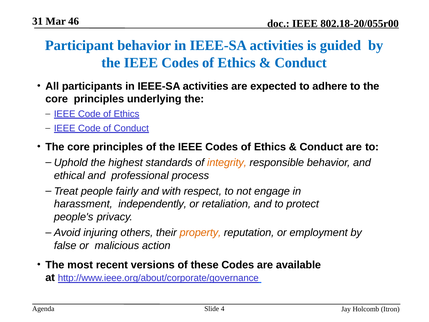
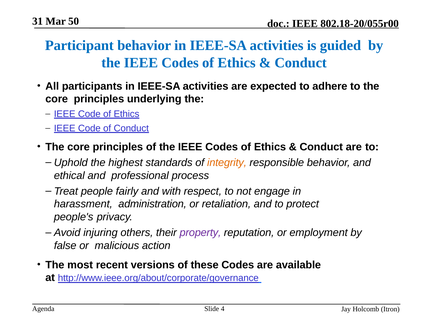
46: 46 -> 50
independently: independently -> administration
property colour: orange -> purple
